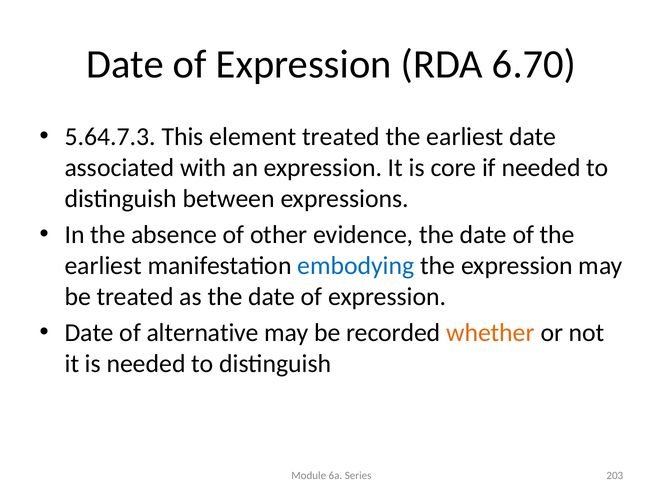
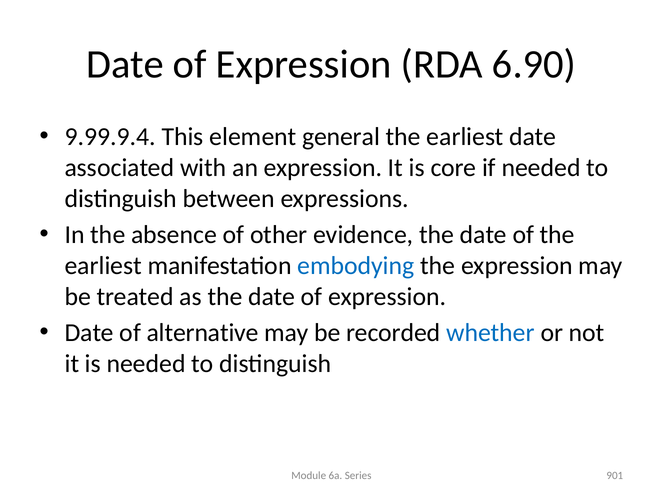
6.70: 6.70 -> 6.90
5.64.7.3: 5.64.7.3 -> 9.99.9.4
element treated: treated -> general
whether colour: orange -> blue
203: 203 -> 901
